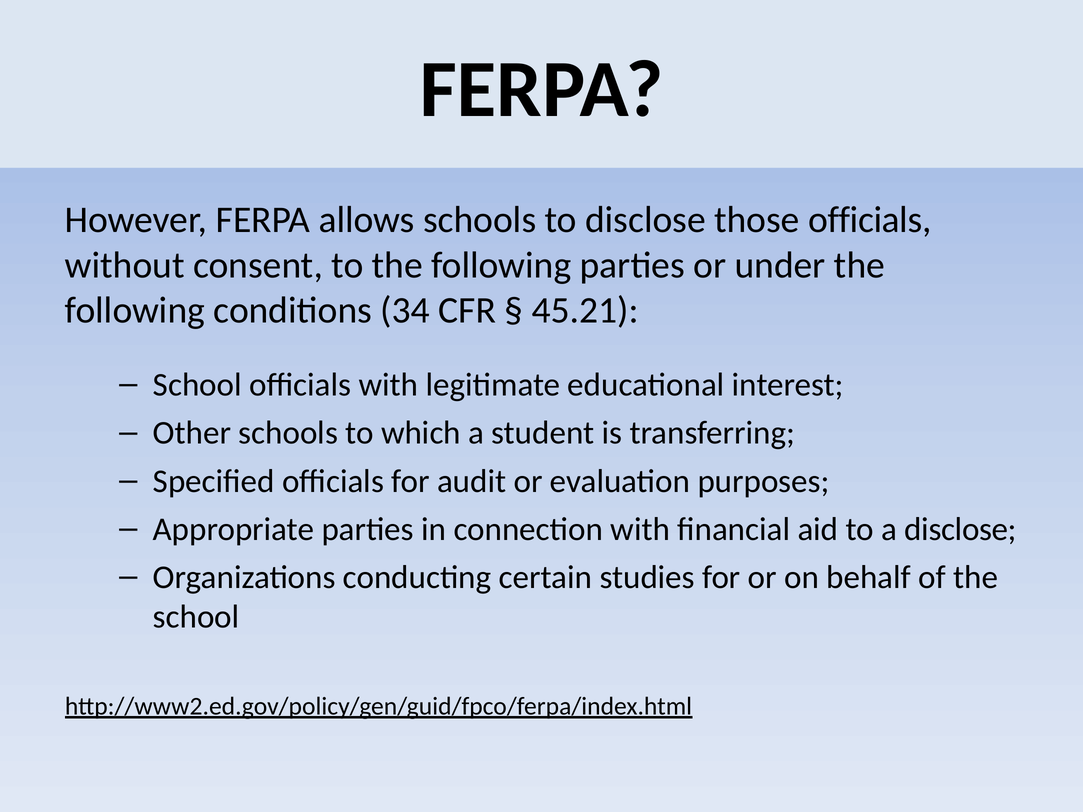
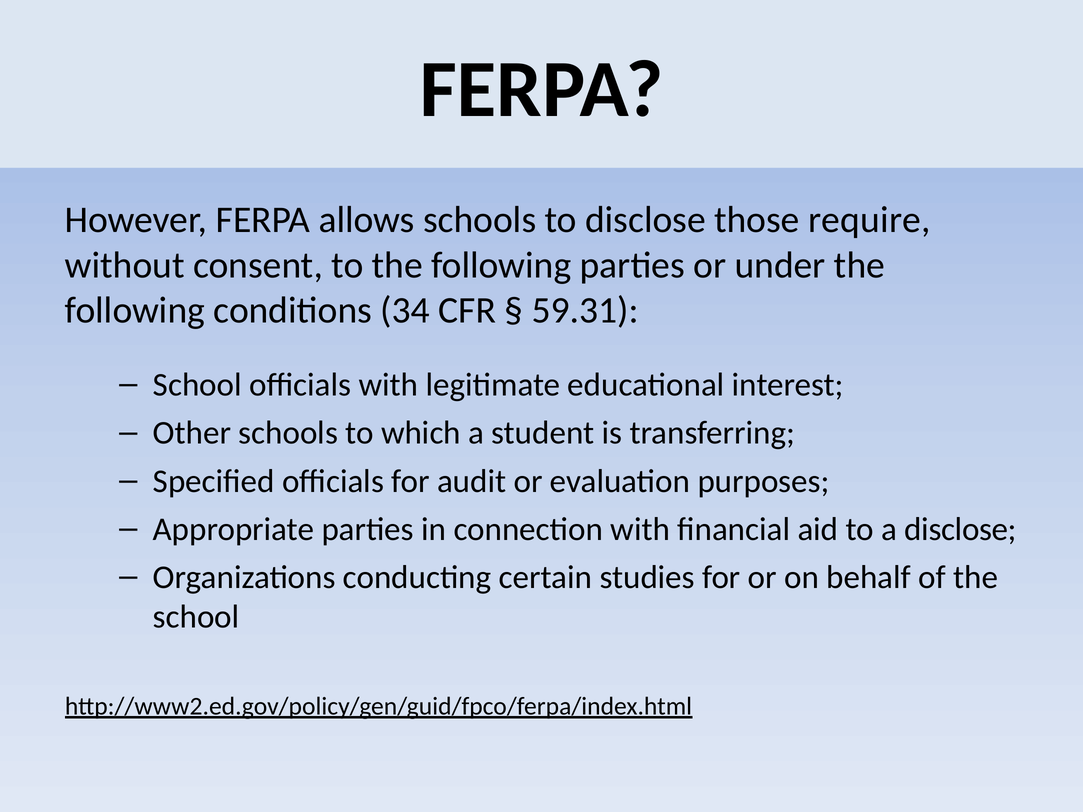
those officials: officials -> require
45.21: 45.21 -> 59.31
